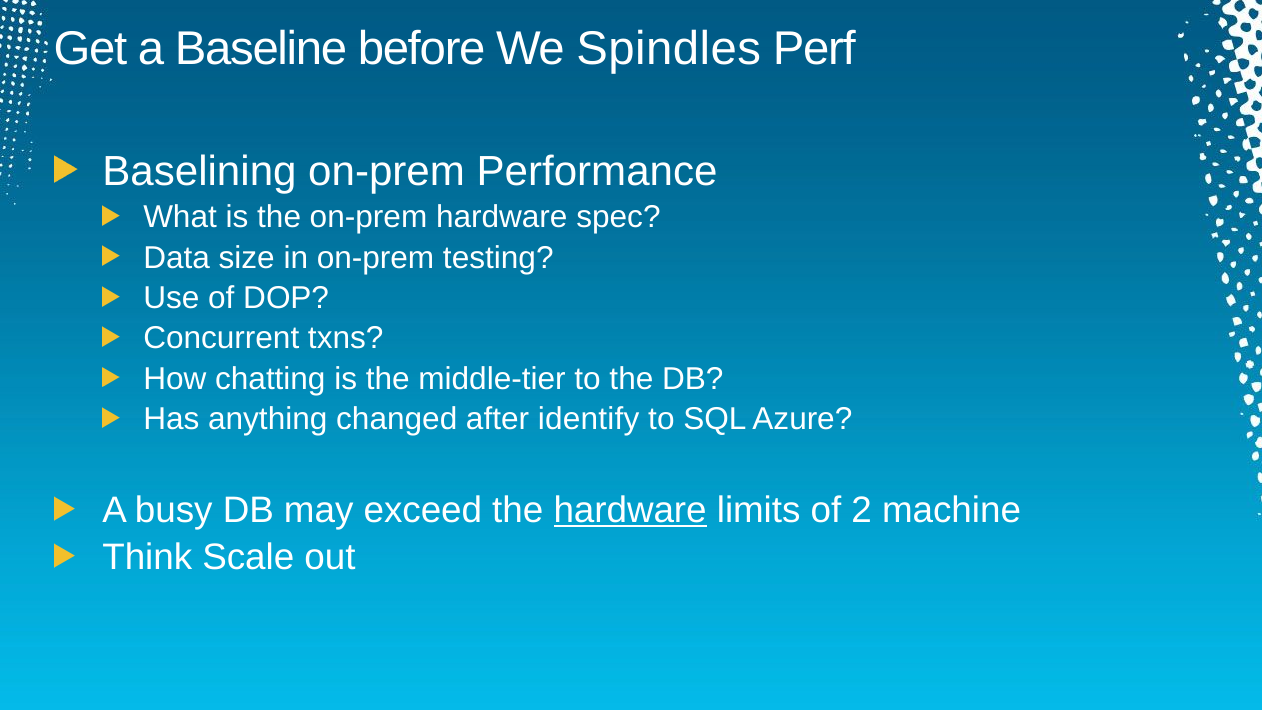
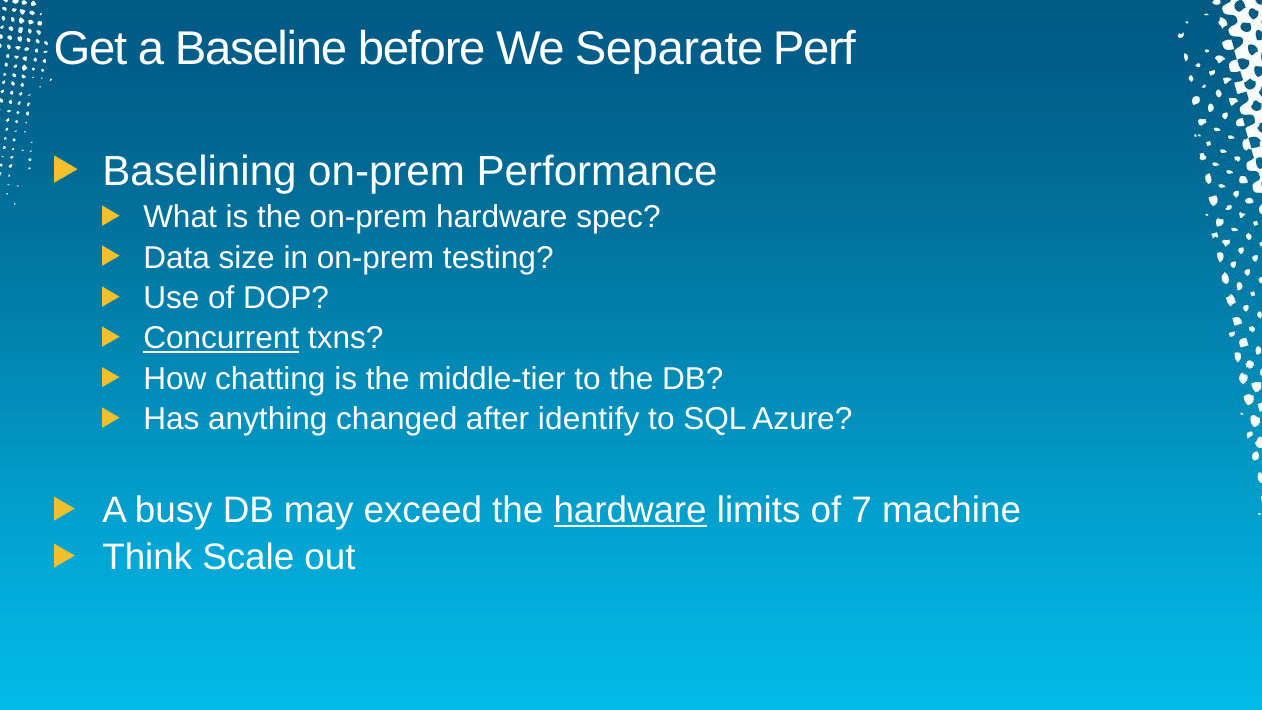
Spindles: Spindles -> Separate
Concurrent underline: none -> present
2: 2 -> 7
